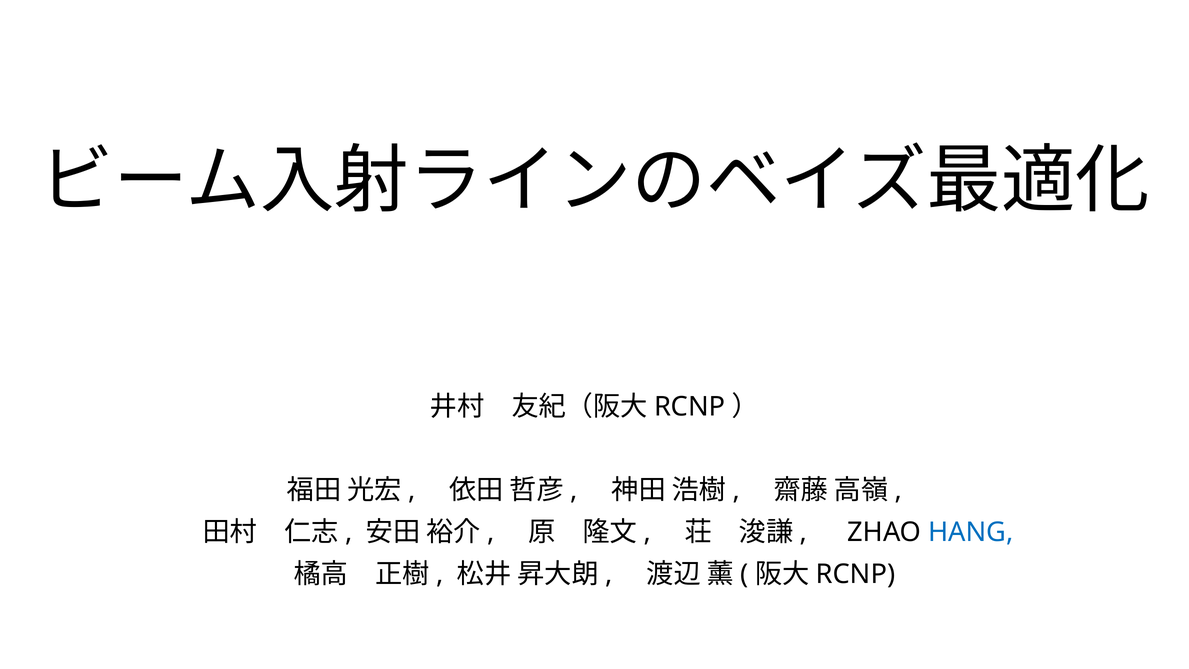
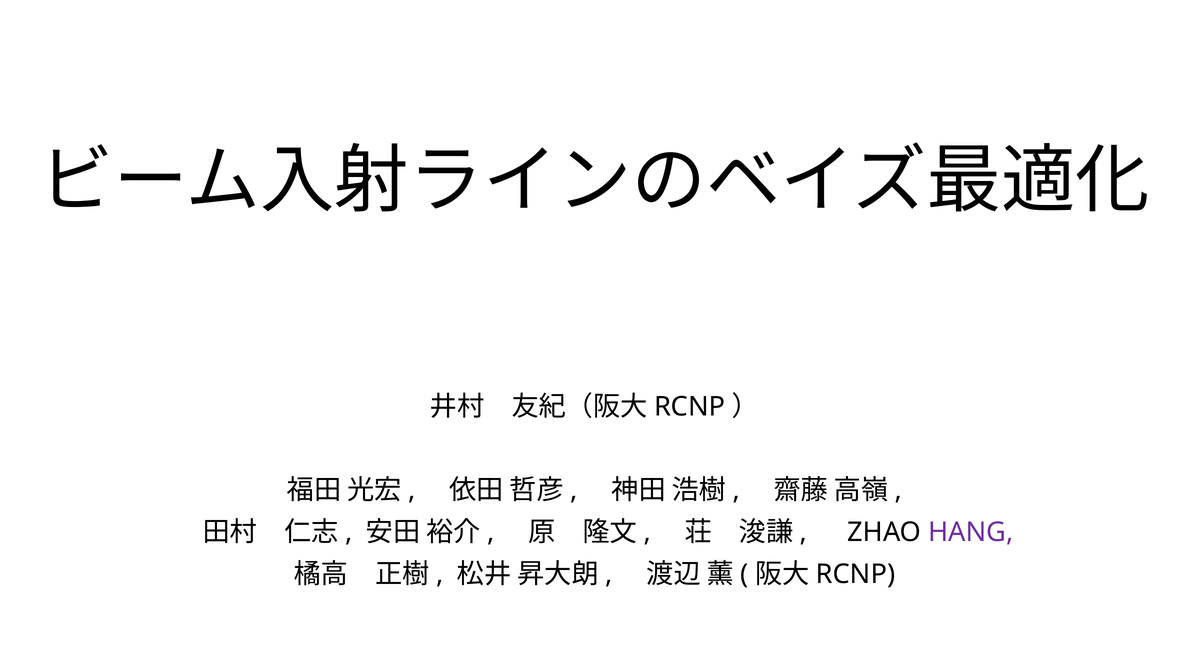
HANG colour: blue -> purple
